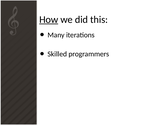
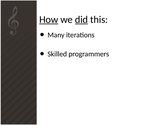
did underline: none -> present
